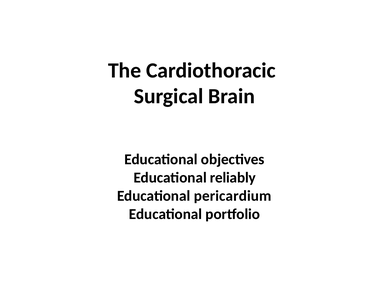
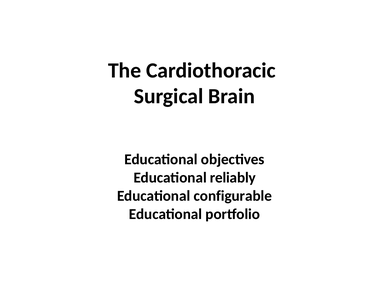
pericardium: pericardium -> configurable
